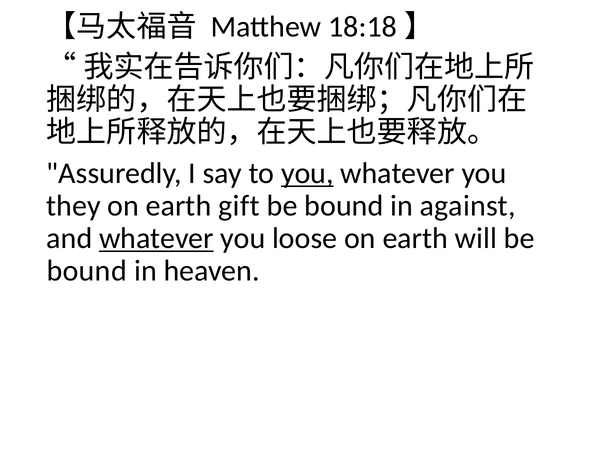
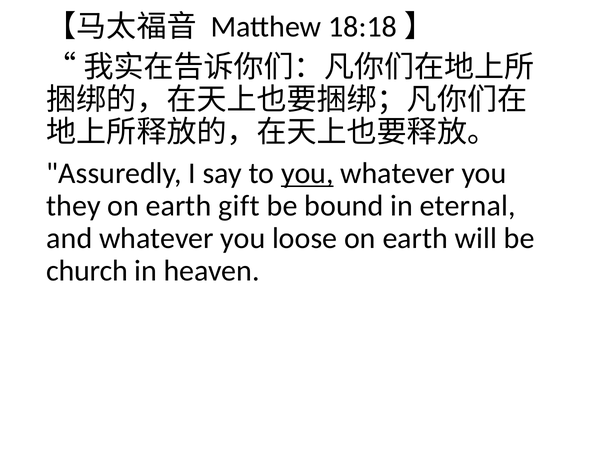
against: against -> eternal
whatever at (156, 238) underline: present -> none
bound at (87, 271): bound -> church
